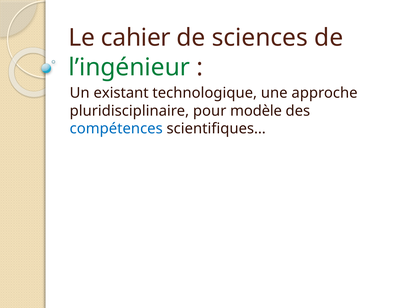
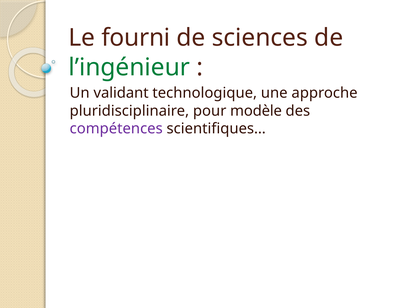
cahier: cahier -> fourni
existant: existant -> validant
compétences colour: blue -> purple
